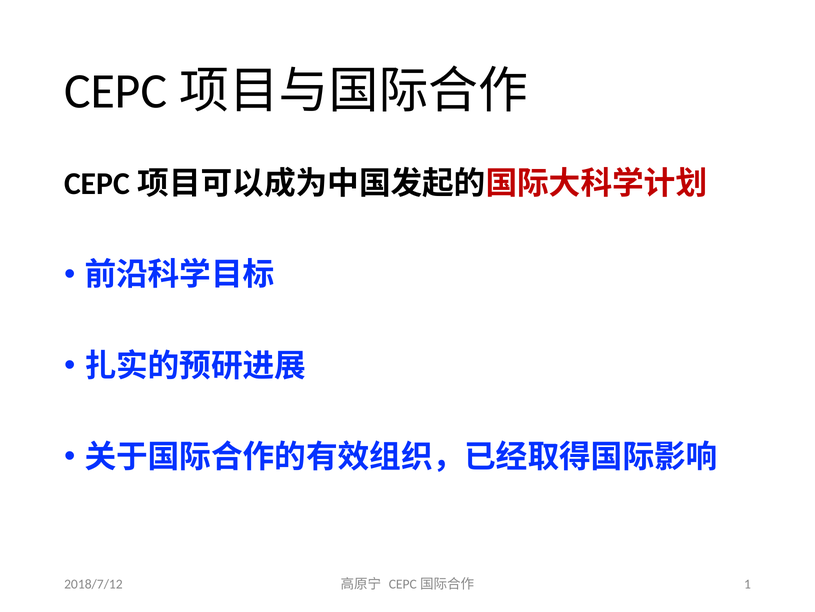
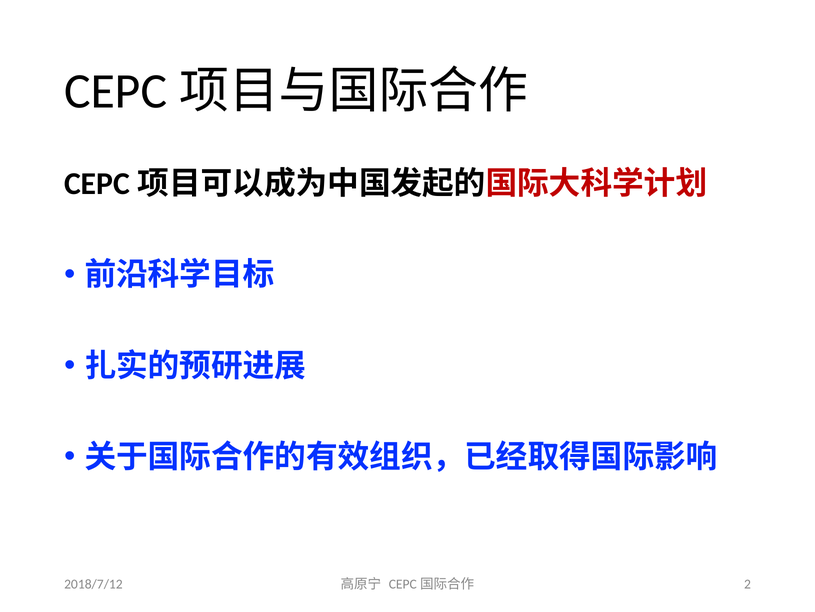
1: 1 -> 2
